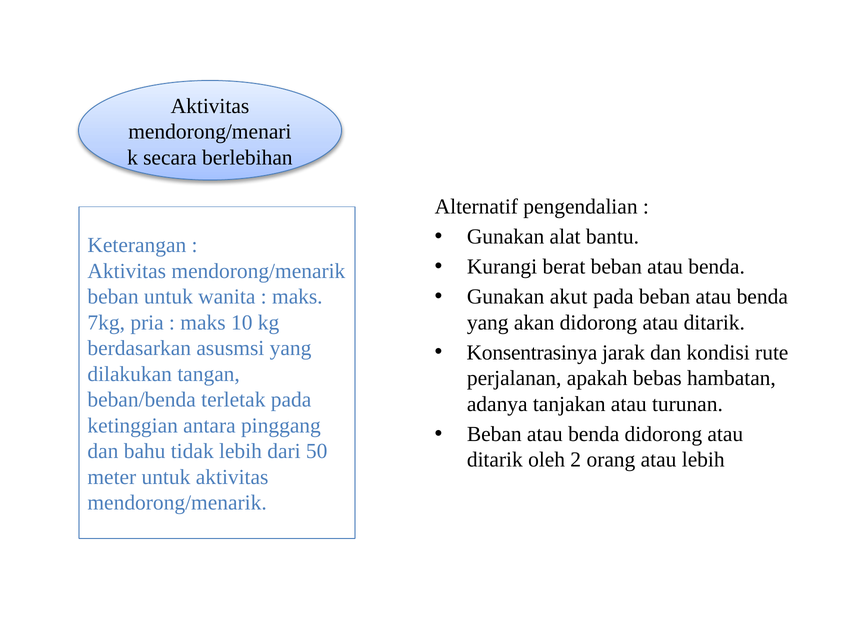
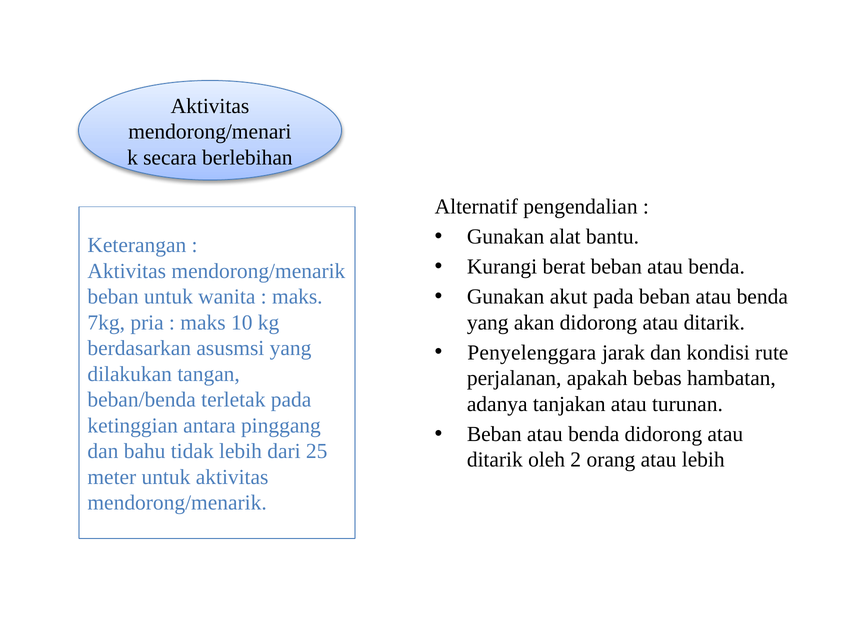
Konsentrasinya: Konsentrasinya -> Penyelenggara
50: 50 -> 25
